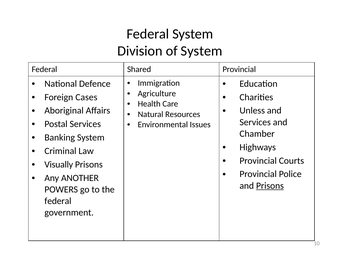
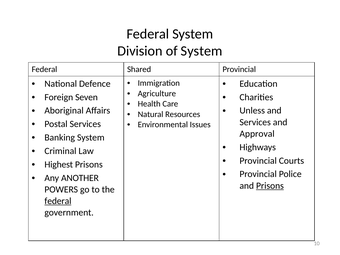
Cases: Cases -> Seven
Chamber: Chamber -> Approval
Visually: Visually -> Highest
federal at (58, 201) underline: none -> present
